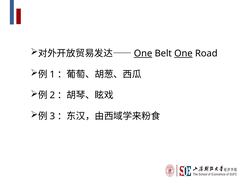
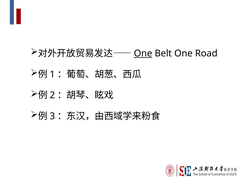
One at (183, 53) underline: present -> none
